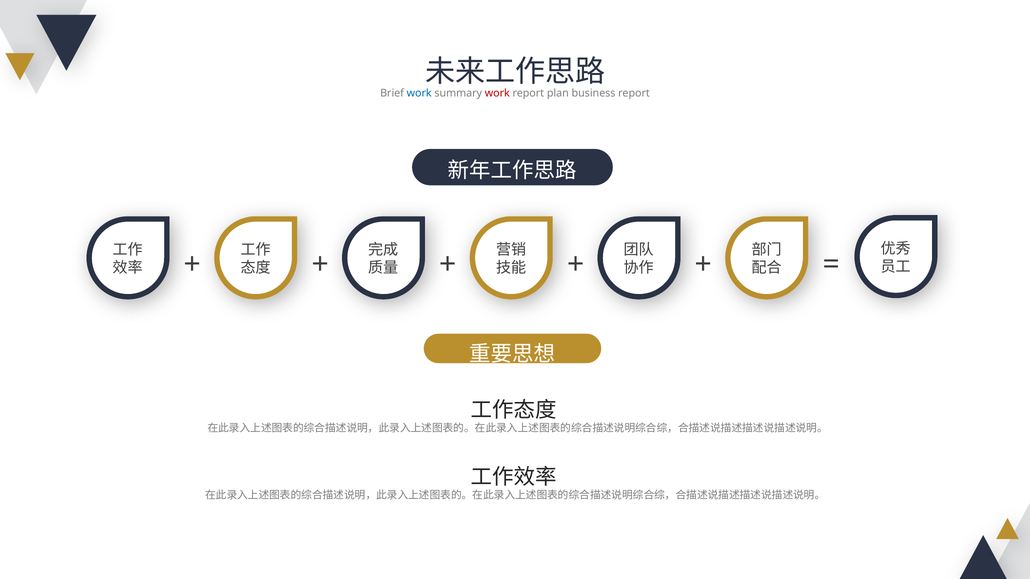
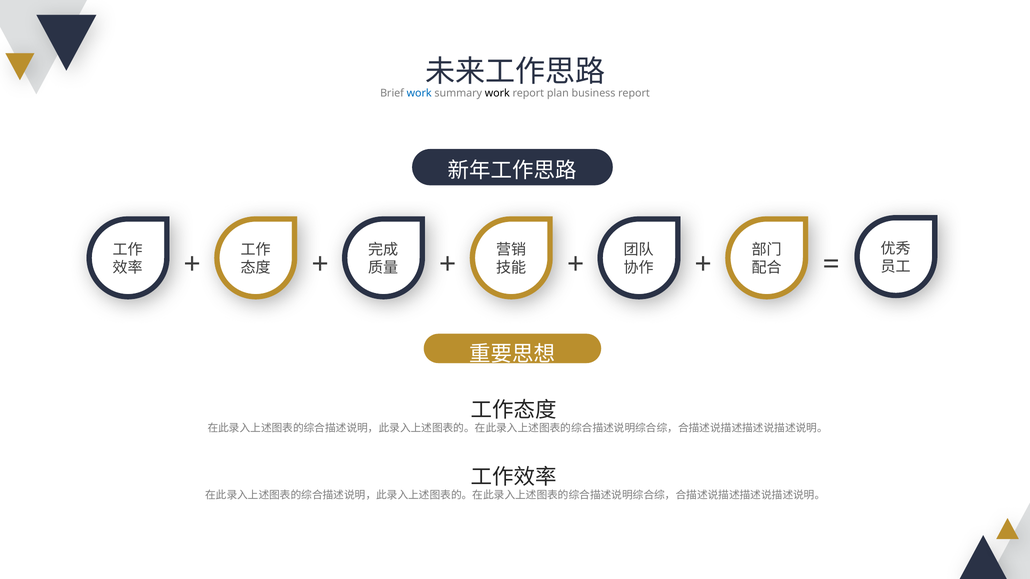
work at (497, 93) colour: red -> black
